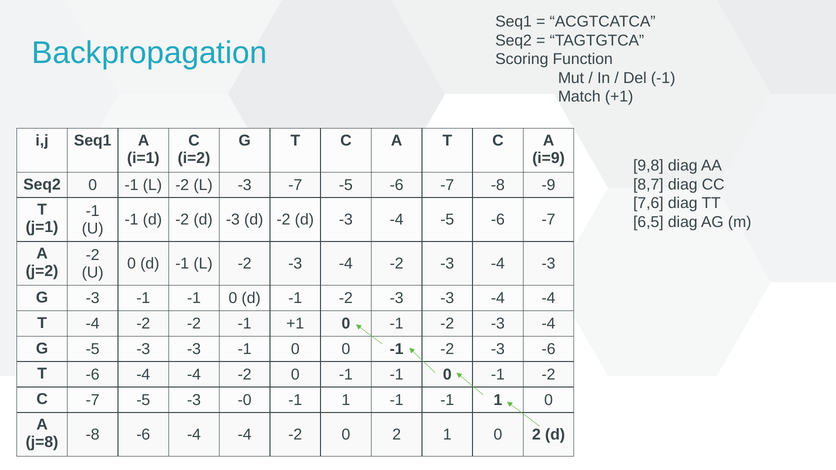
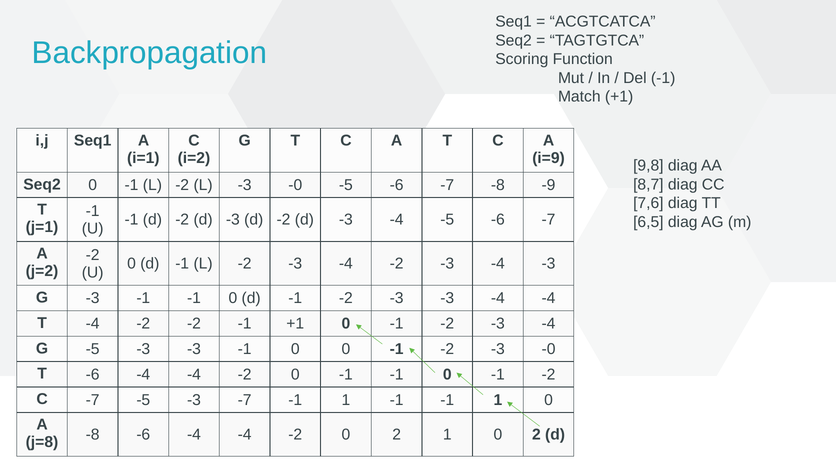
L -3 -7: -7 -> -0
-2 -3 -6: -6 -> -0
-3 -0: -0 -> -7
